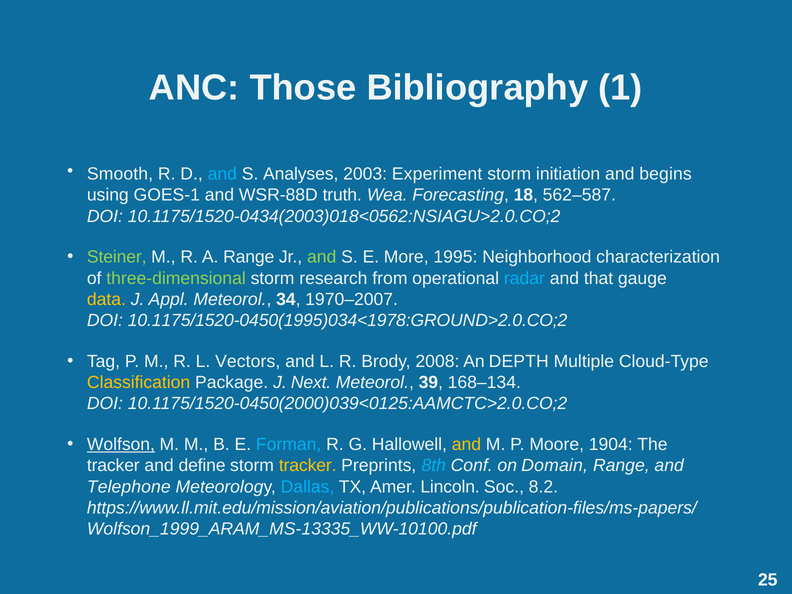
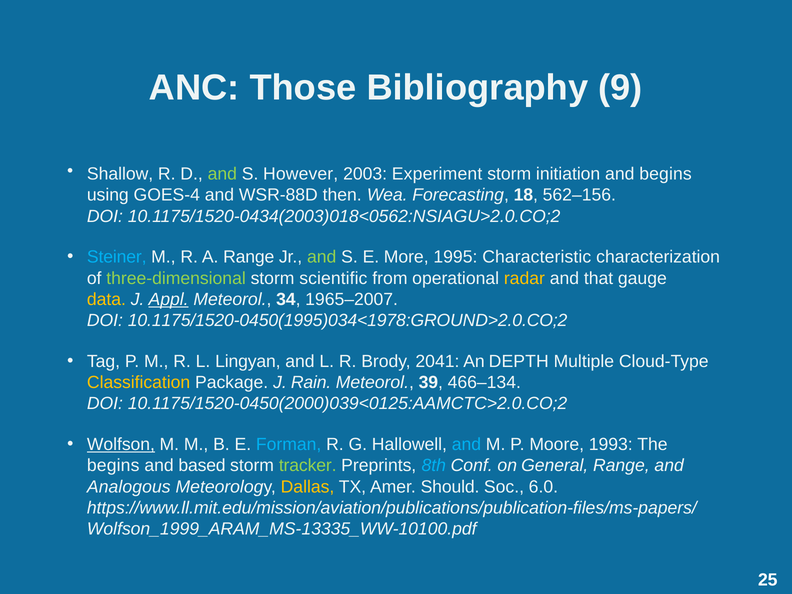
1: 1 -> 9
Smooth: Smooth -> Shallow
and at (222, 174) colour: light blue -> light green
Analyses: Analyses -> However
GOES-1: GOES-1 -> GOES-4
truth: truth -> then
562–587: 562–587 -> 562–156
Steiner colour: light green -> light blue
Neighborhood: Neighborhood -> Characteristic
research: research -> scientific
radar colour: light blue -> yellow
Appl underline: none -> present
1970–2007: 1970–2007 -> 1965–2007
Vectors: Vectors -> Lingyan
2008: 2008 -> 2041
Next: Next -> Rain
168–134: 168–134 -> 466–134
and at (466, 445) colour: yellow -> light blue
1904: 1904 -> 1993
tracker at (113, 466): tracker -> begins
define: define -> based
tracker at (308, 466) colour: yellow -> light green
Domain: Domain -> General
Telephone: Telephone -> Analogous
Dallas colour: light blue -> yellow
Lincoln: Lincoln -> Should
8.2: 8.2 -> 6.0
